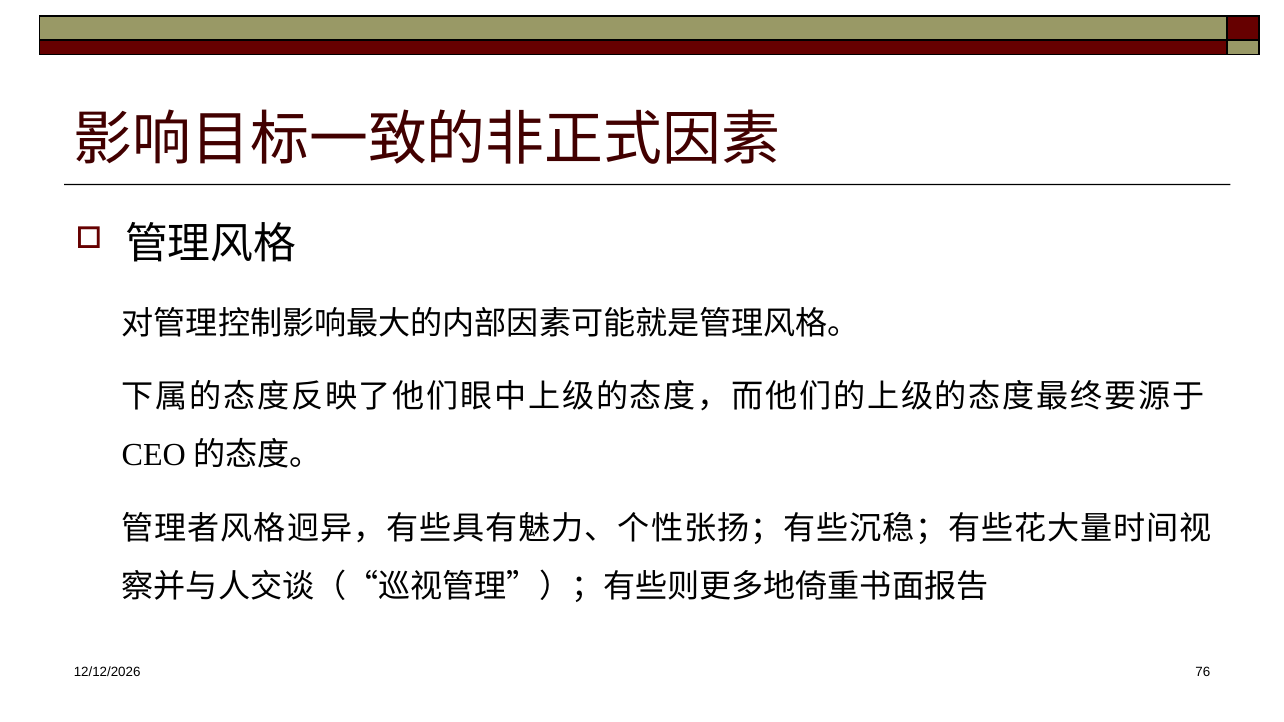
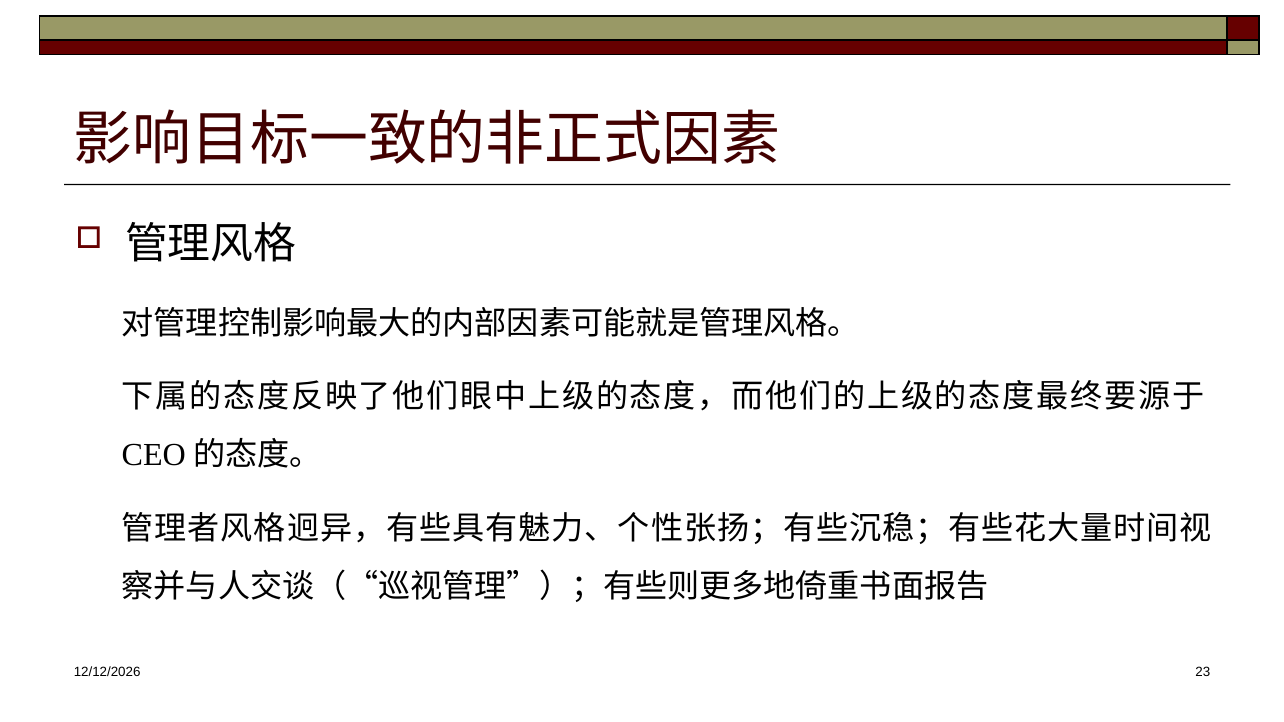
76: 76 -> 23
